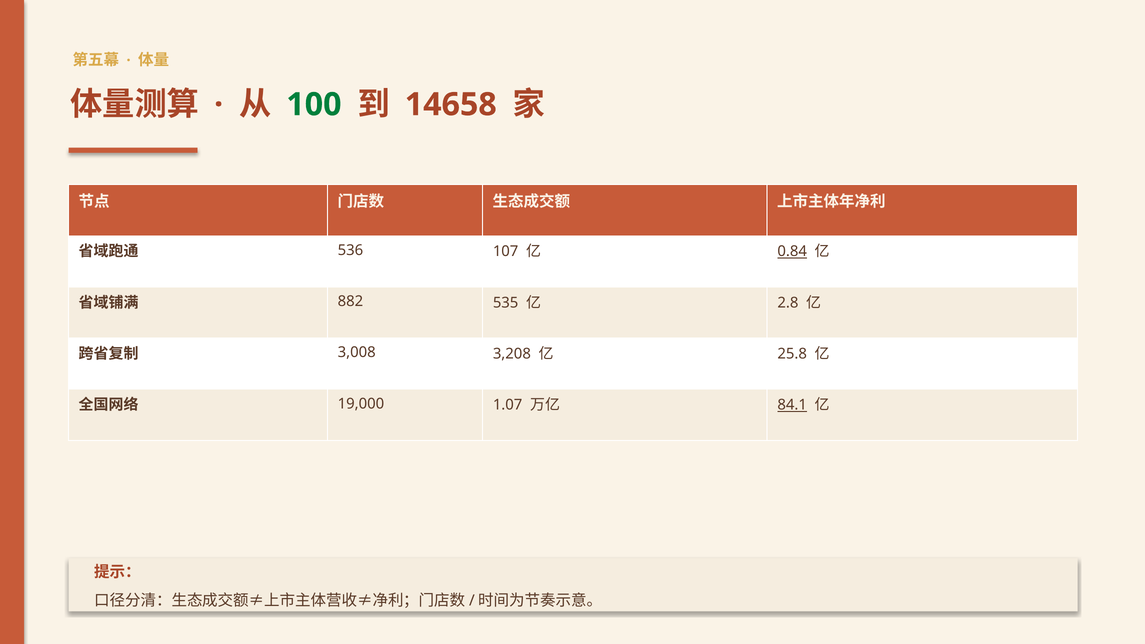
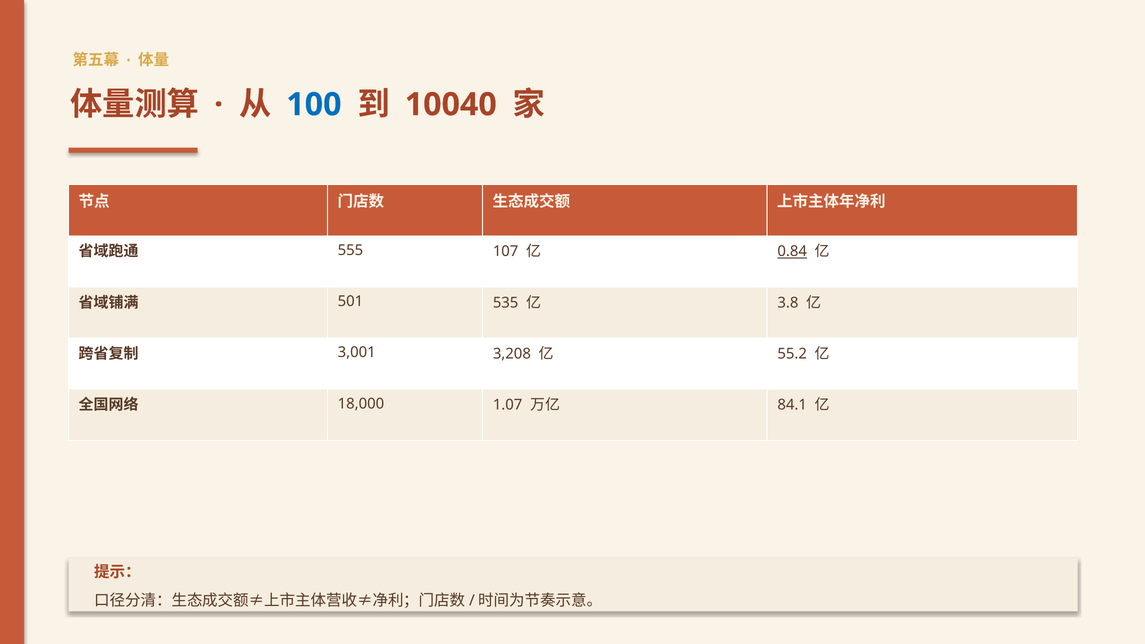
100 colour: green -> blue
14658: 14658 -> 10040
536: 536 -> 555
882: 882 -> 501
2.8: 2.8 -> 3.8
3,008: 3,008 -> 3,001
25.8: 25.8 -> 55.2
19,000: 19,000 -> 18,000
84.1 underline: present -> none
